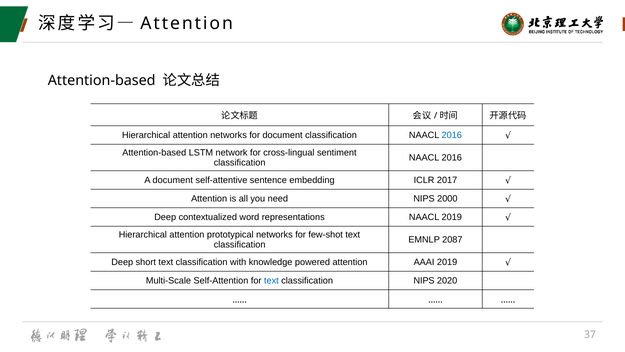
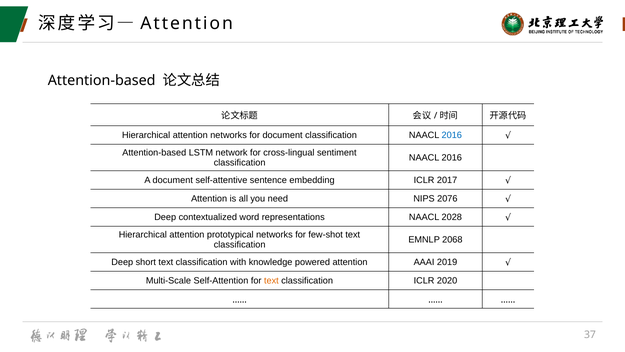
2000: 2000 -> 2076
NAACL 2019: 2019 -> 2028
2087: 2087 -> 2068
text at (271, 280) colour: blue -> orange
classification NIPS: NIPS -> ICLR
